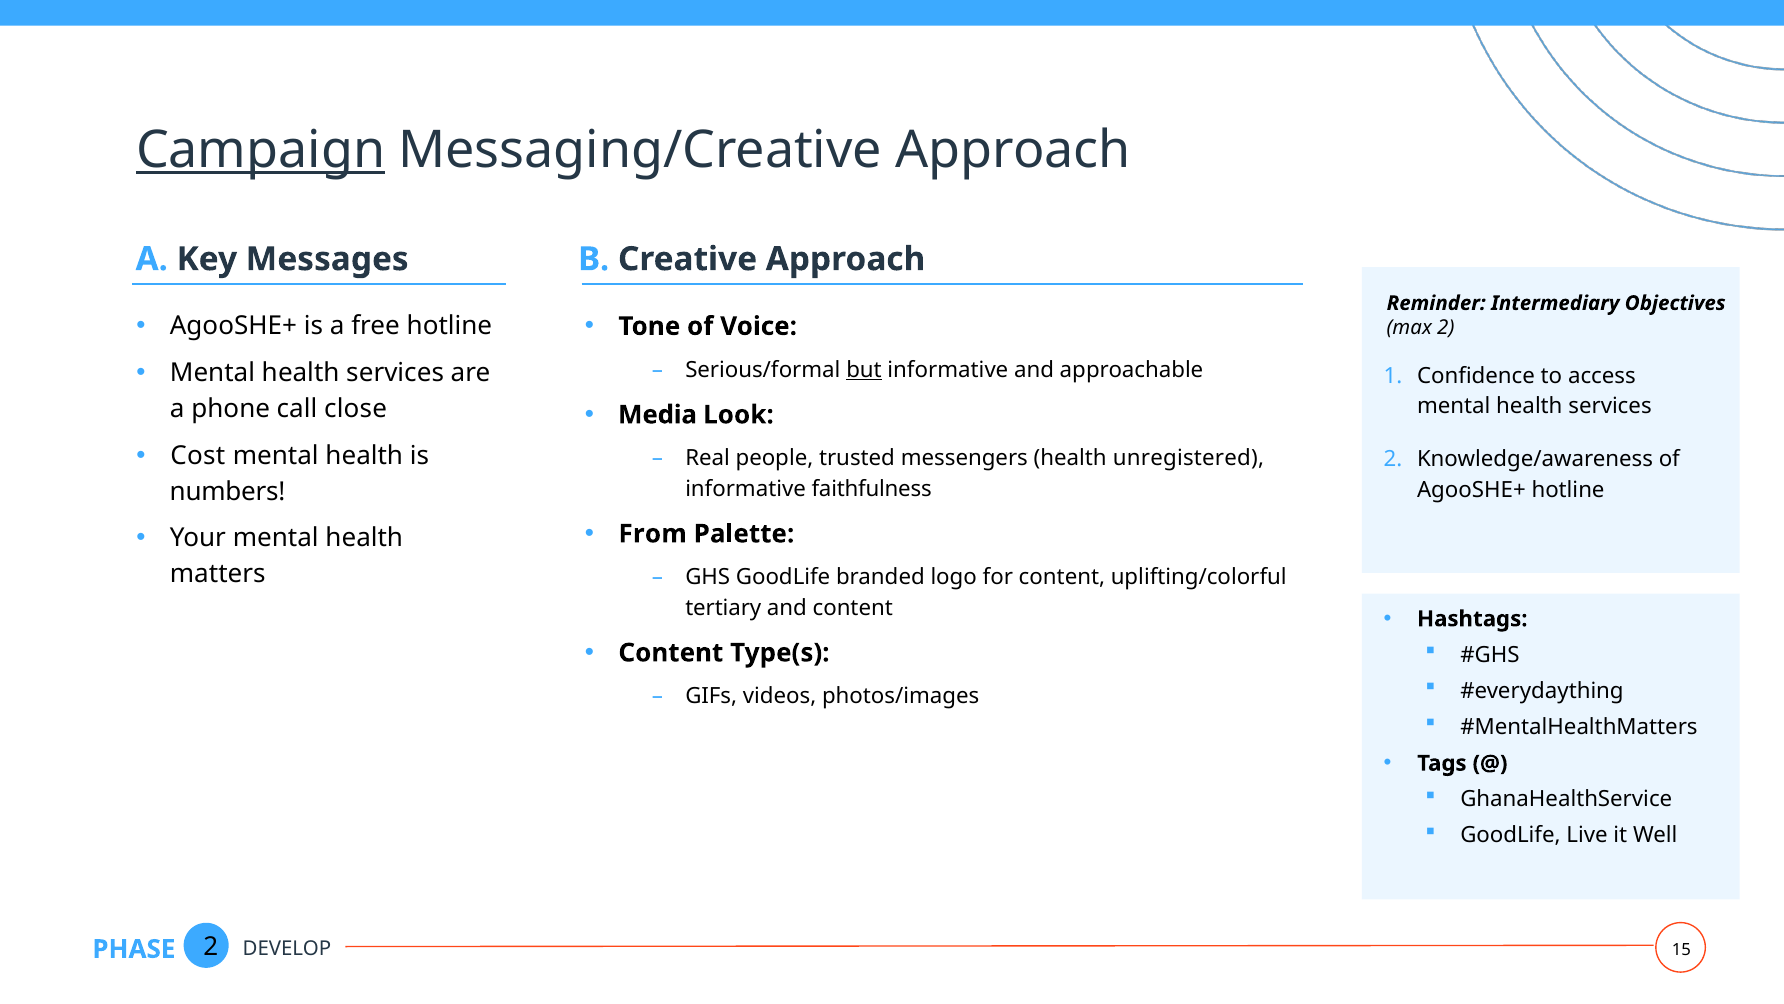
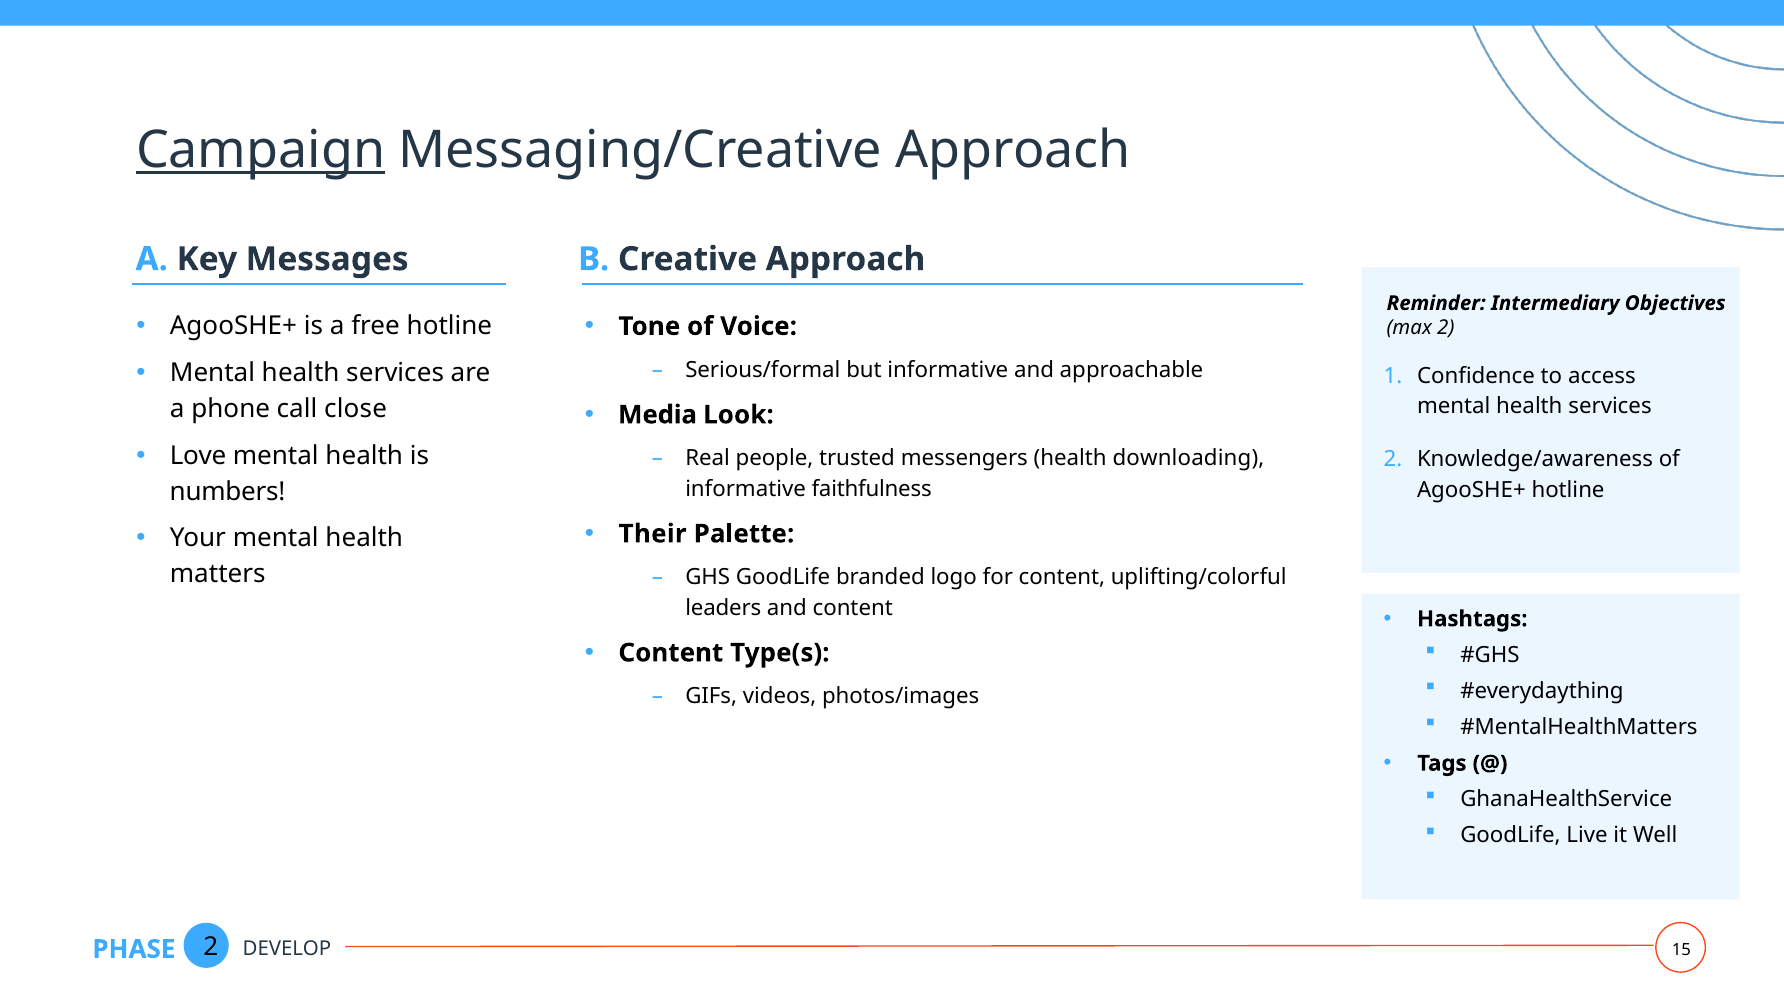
but underline: present -> none
Cost: Cost -> Love
unregistered: unregistered -> downloading
From: From -> Their
tertiary: tertiary -> leaders
